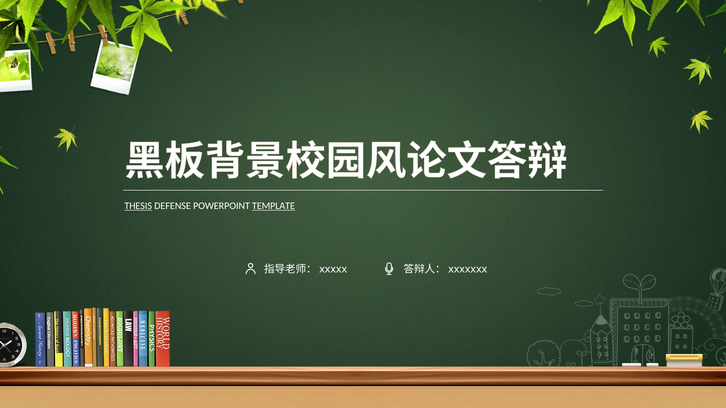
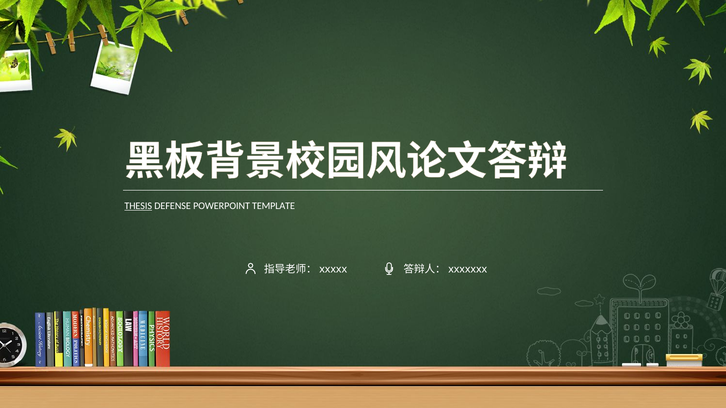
TEMPLATE underline: present -> none
